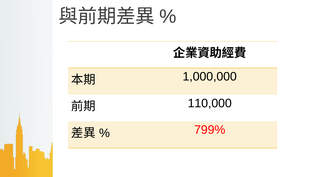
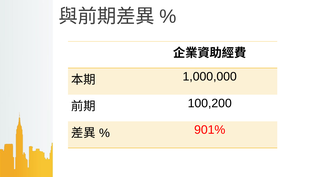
110,000: 110,000 -> 100,200
799%: 799% -> 901%
